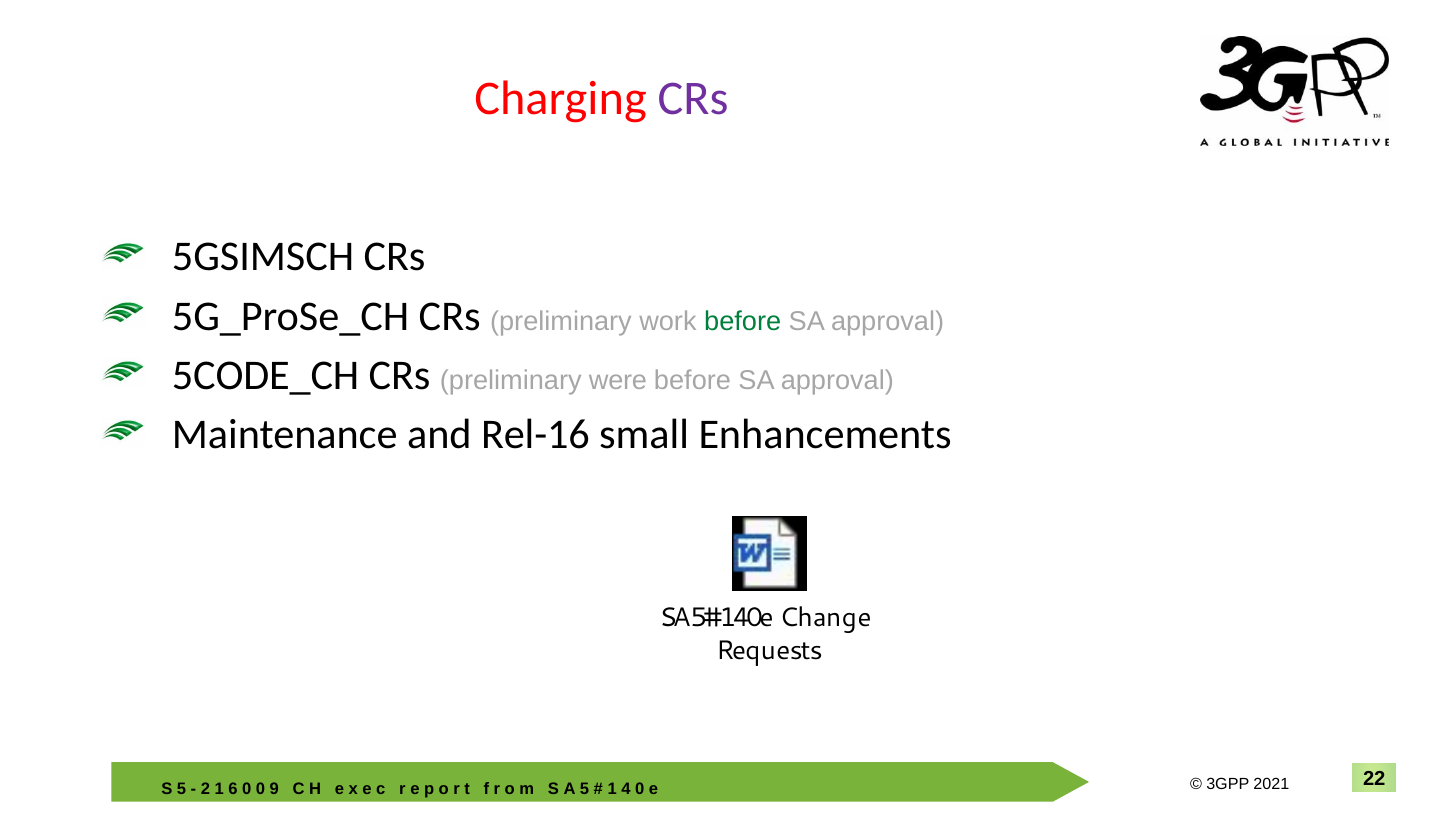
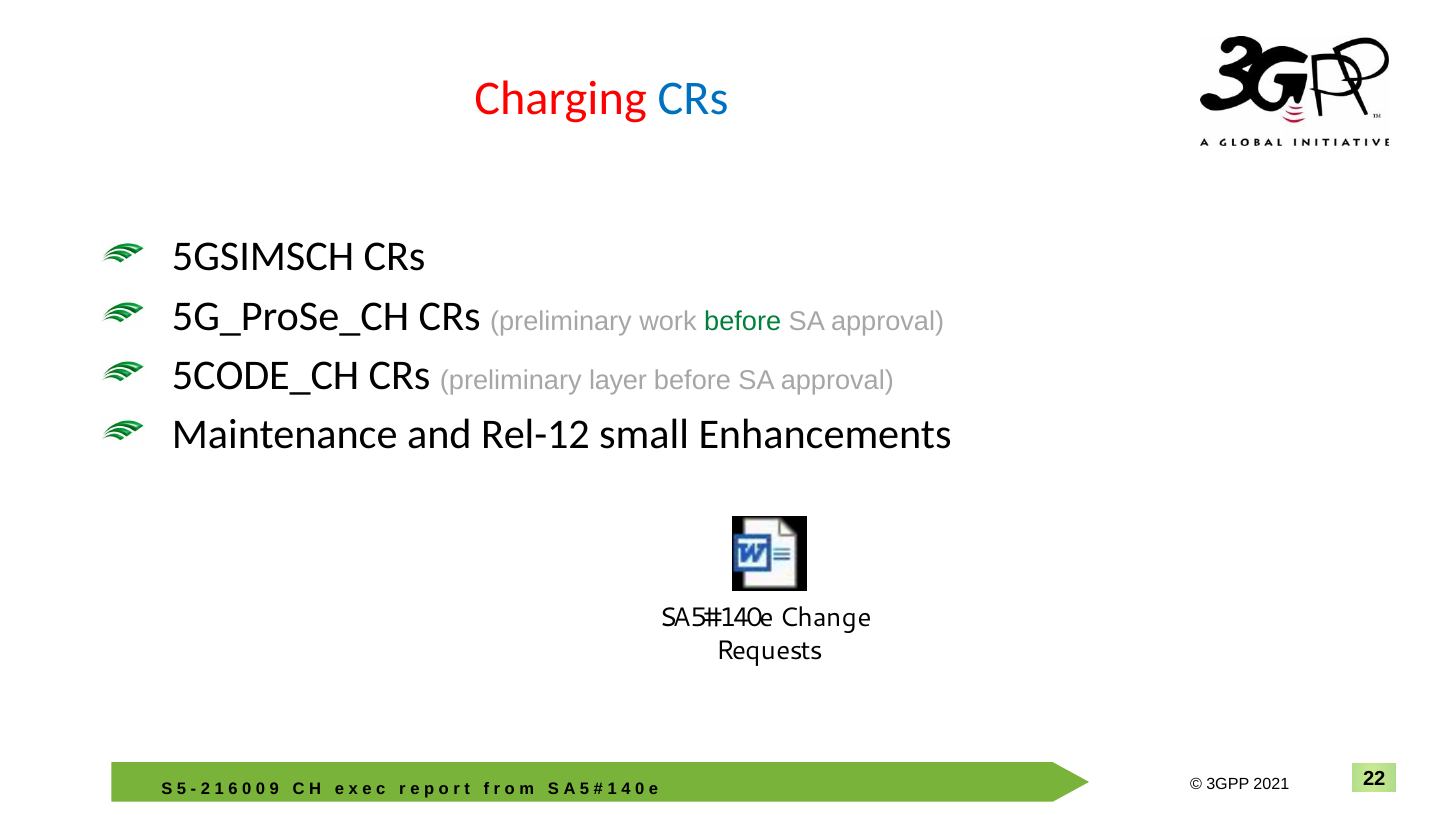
CRs at (693, 98) colour: purple -> blue
were: were -> layer
Rel-16: Rel-16 -> Rel-12
